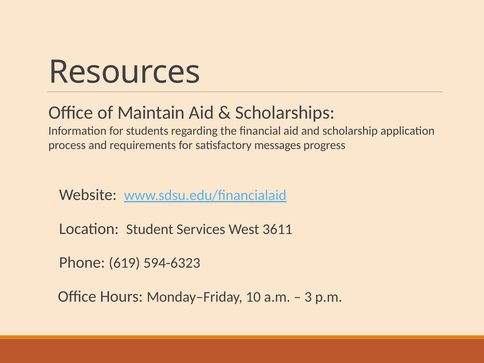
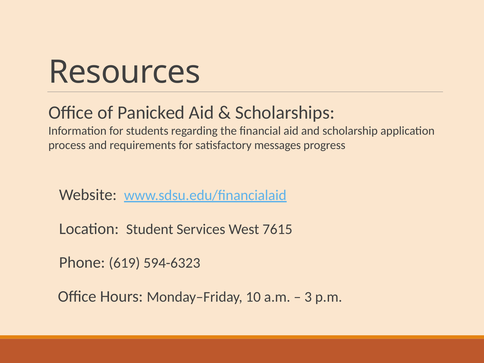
Maintain: Maintain -> Panicked
3611: 3611 -> 7615
